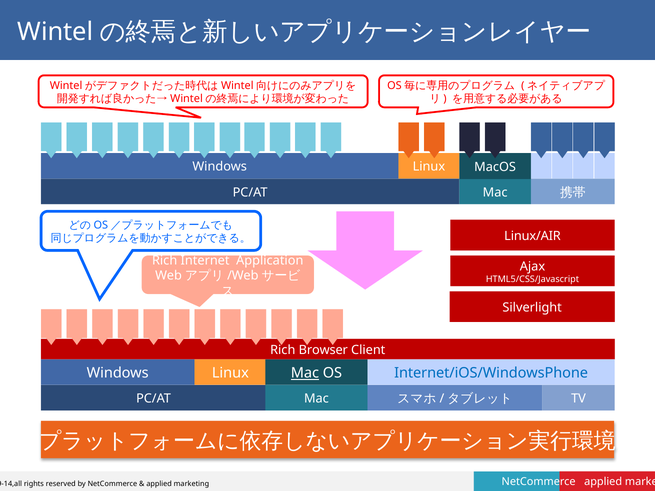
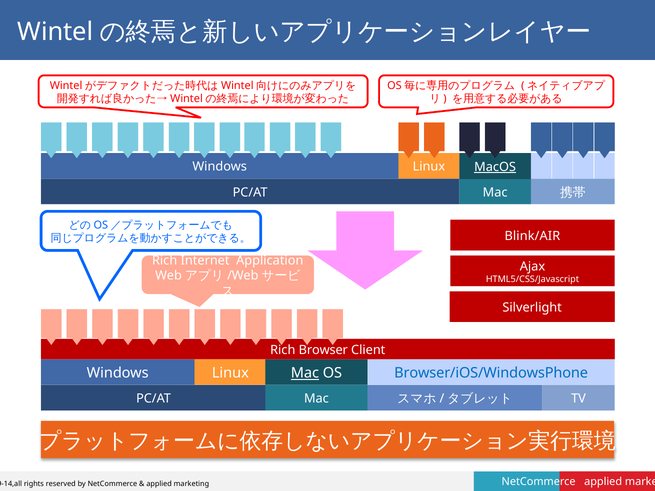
MacOS underline: none -> present
Linux/AIR: Linux/AIR -> Blink/AIR
Internet/iOS/WindowsPhone: Internet/iOS/WindowsPhone -> Browser/iOS/WindowsPhone
